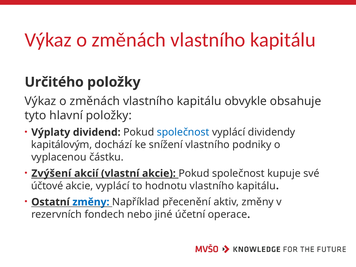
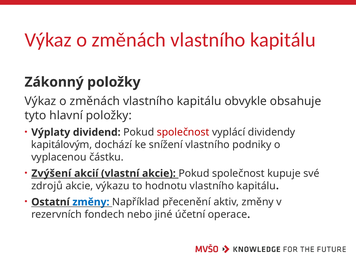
Určitého: Určitého -> Zákonný
společnost at (183, 132) colour: blue -> red
účtové: účtové -> zdrojů
akcie vyplácí: vyplácí -> výkazu
